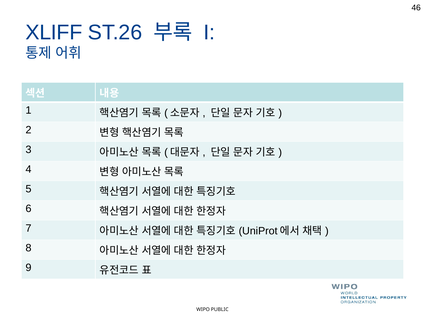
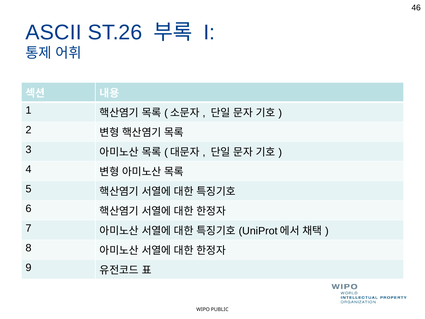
XLIFF: XLIFF -> ASCII
